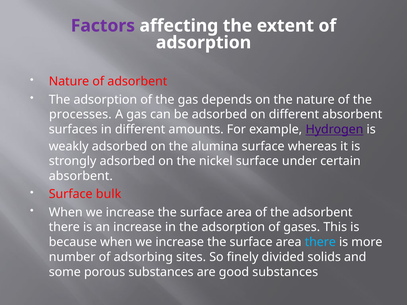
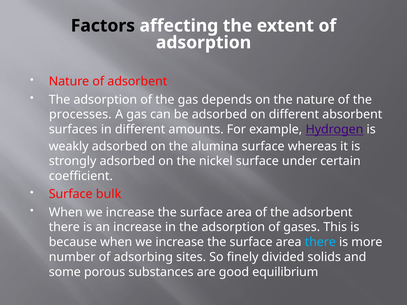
Factors colour: purple -> black
absorbent at (81, 176): absorbent -> coefficient
good substances: substances -> equilibrium
